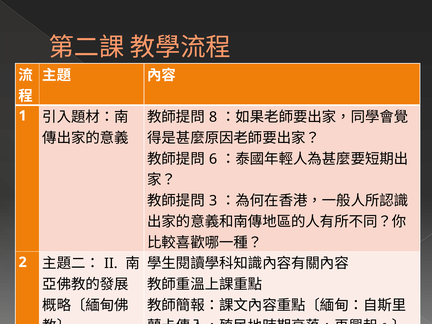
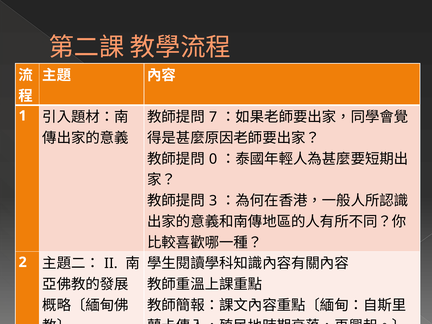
8: 8 -> 7
6: 6 -> 0
